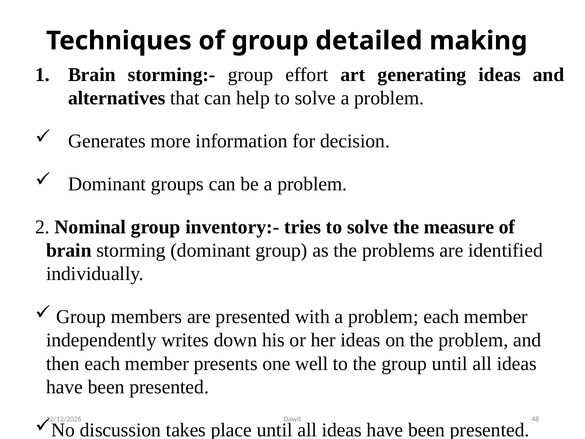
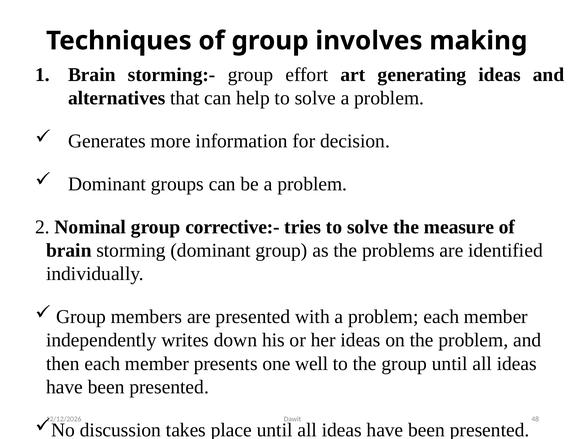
detailed: detailed -> involves
inventory:-: inventory:- -> corrective:-
